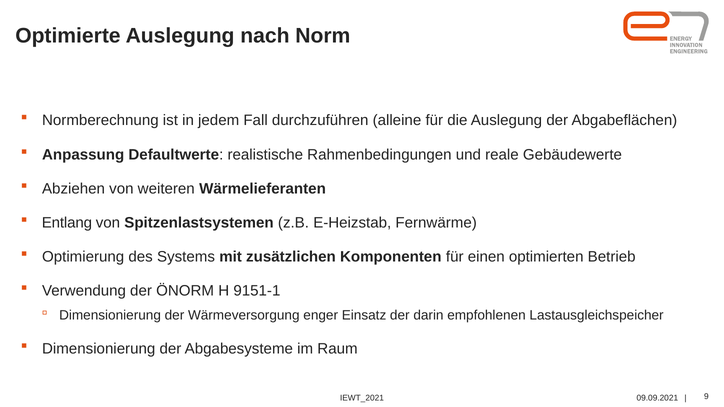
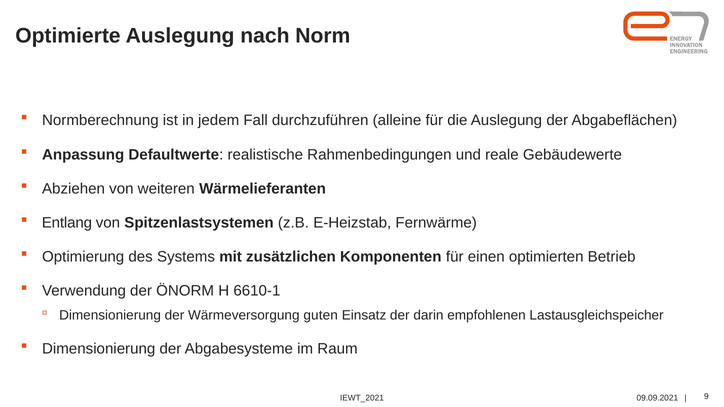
9151-1: 9151-1 -> 6610-1
enger: enger -> guten
